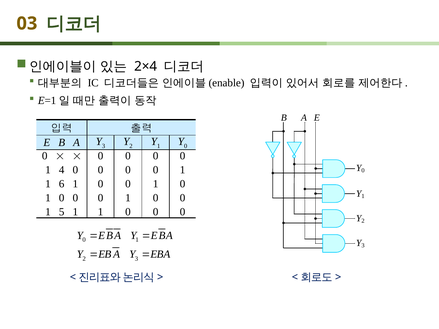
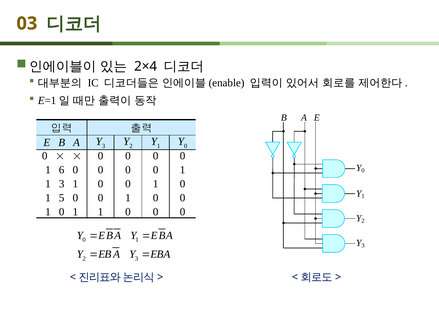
4: 4 -> 6
1 6: 6 -> 3
0 at (62, 198): 0 -> 5
5 at (62, 212): 5 -> 0
